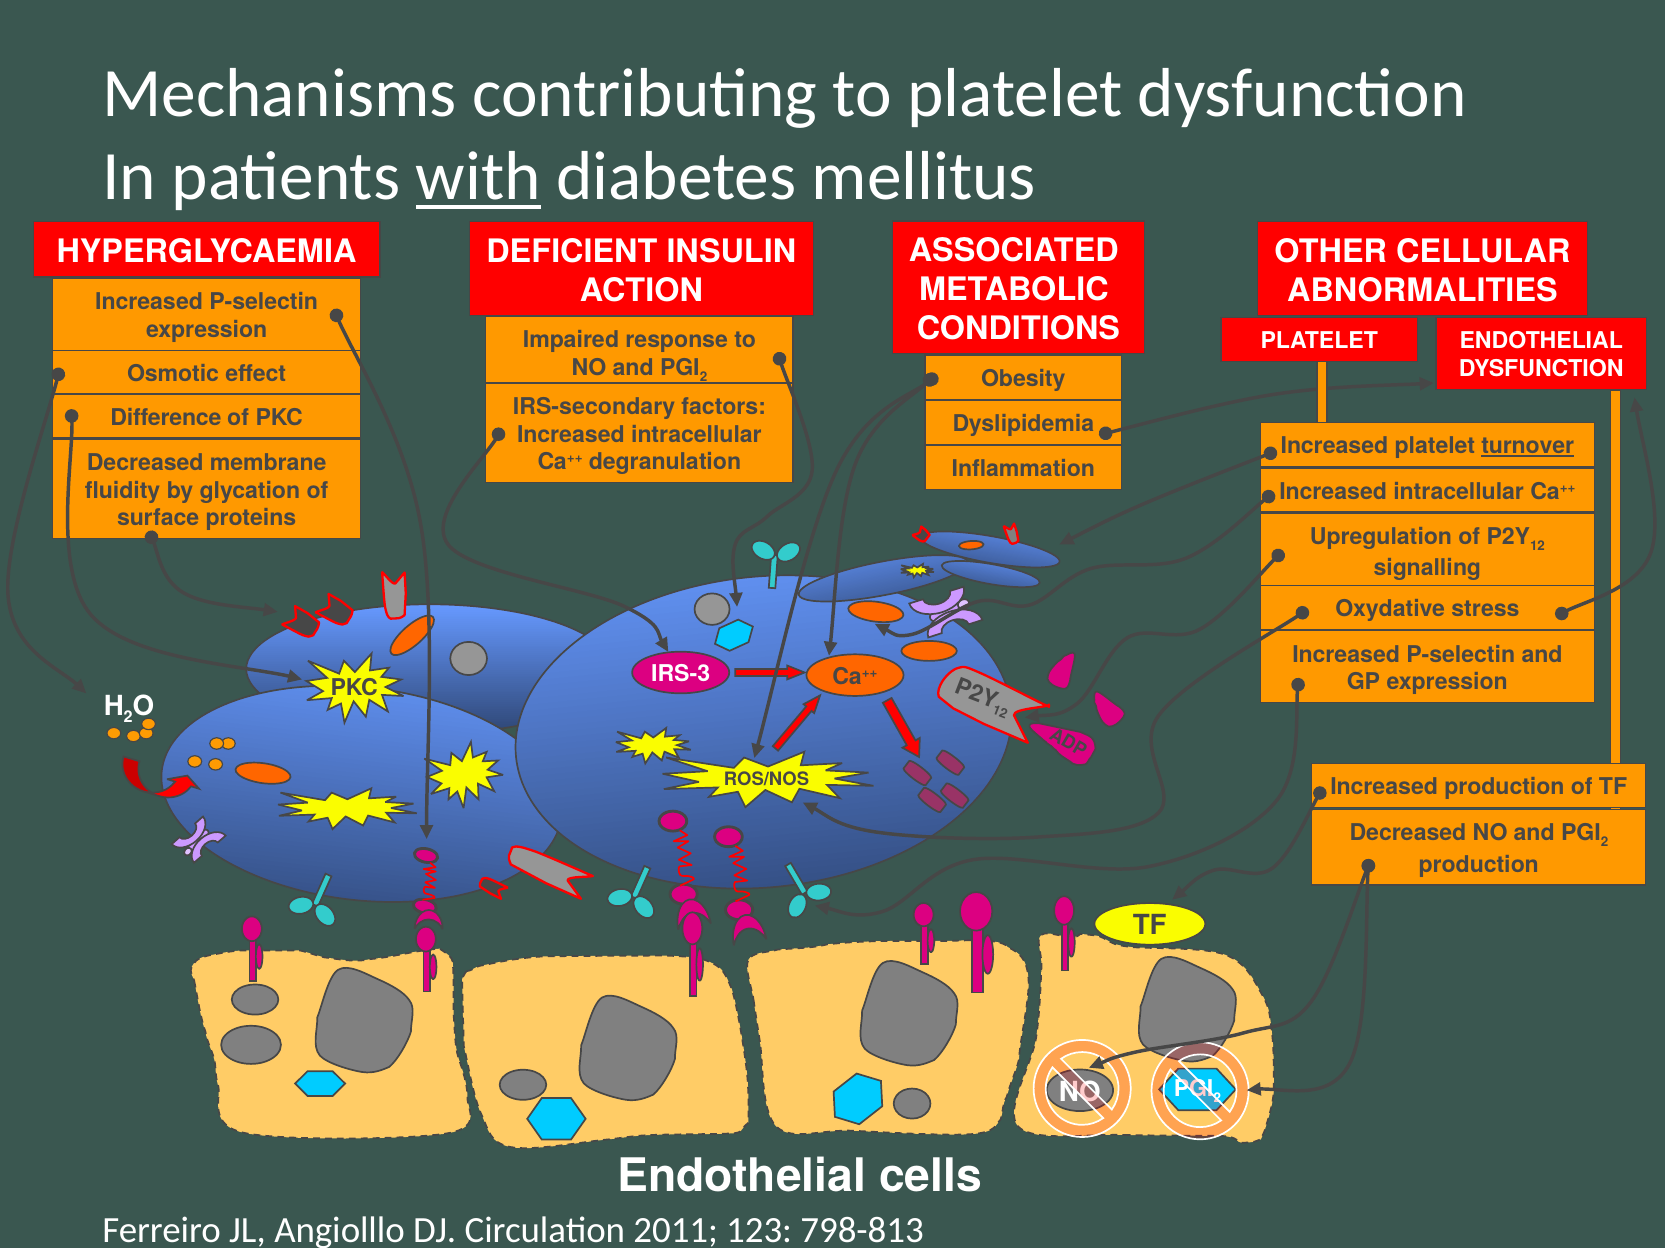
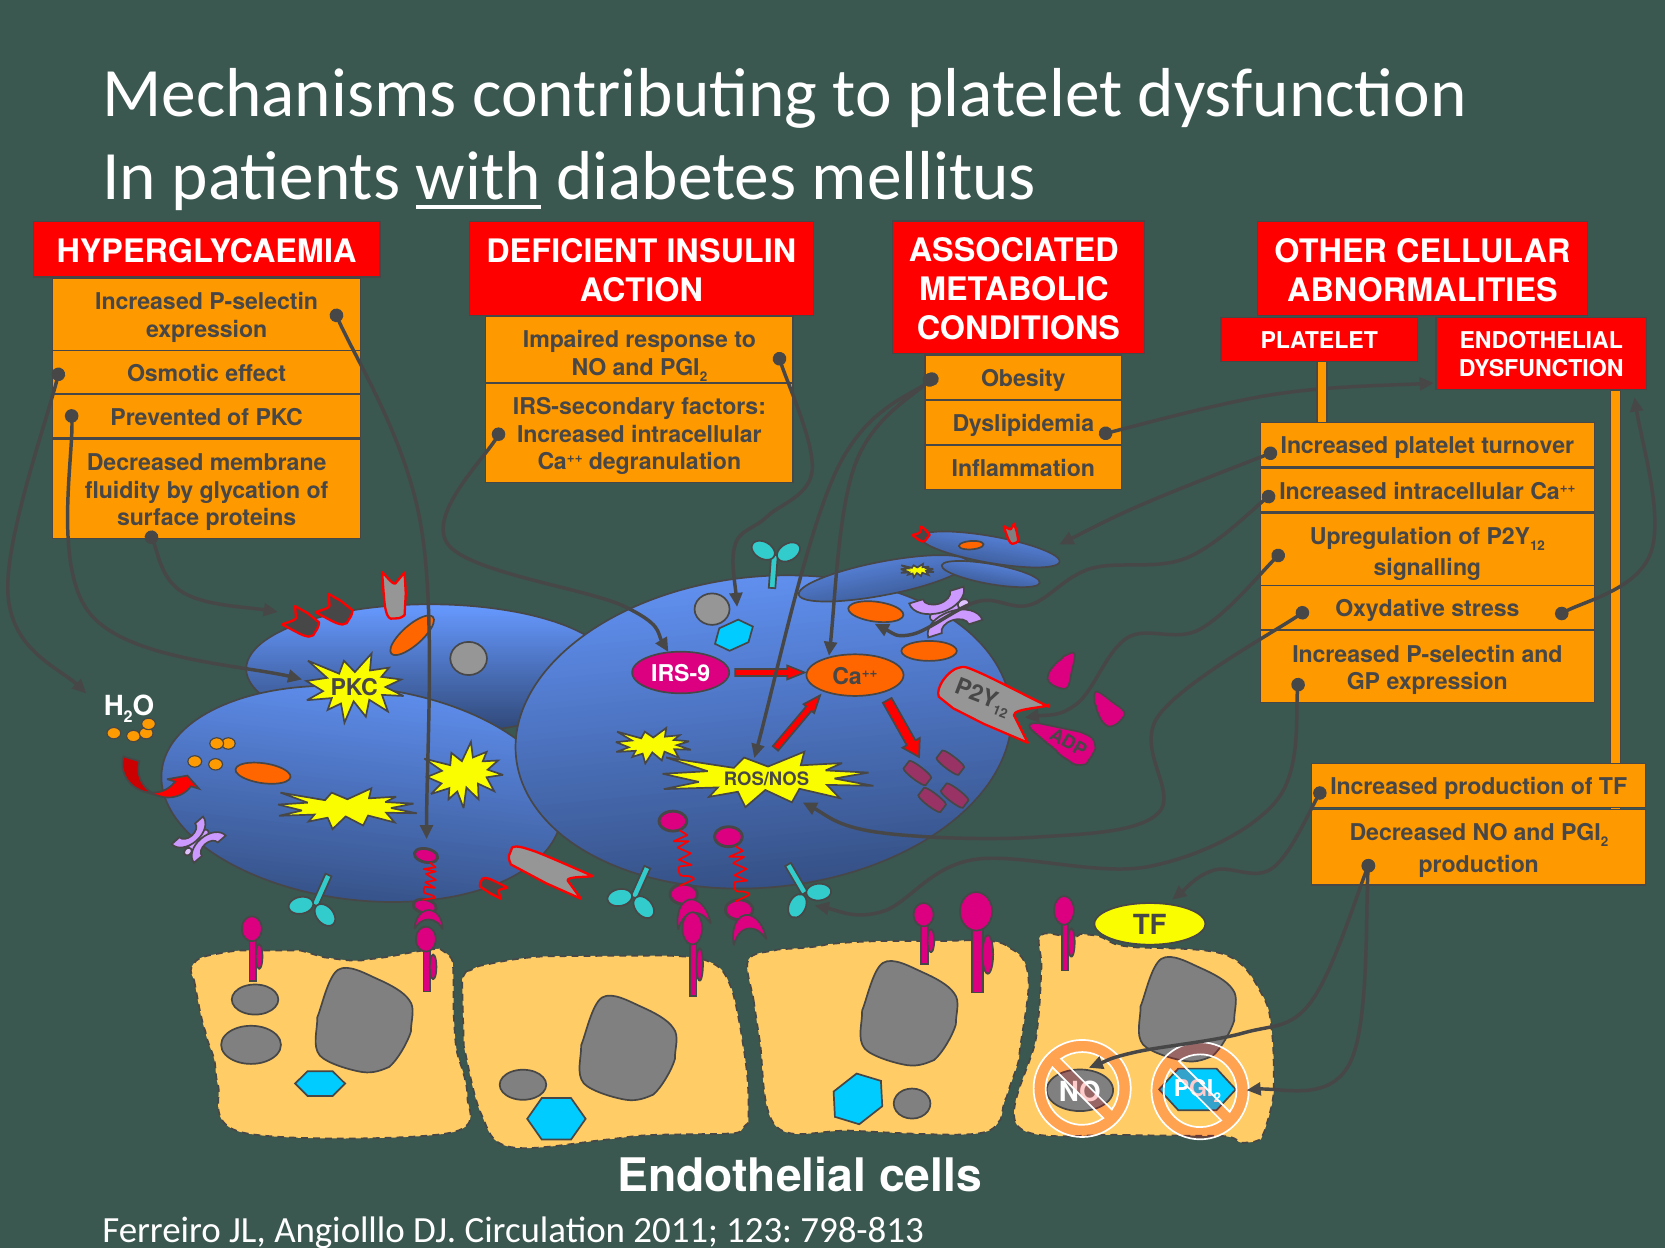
Difference: Difference -> Prevented
turnover underline: present -> none
IRS-3: IRS-3 -> IRS-9
